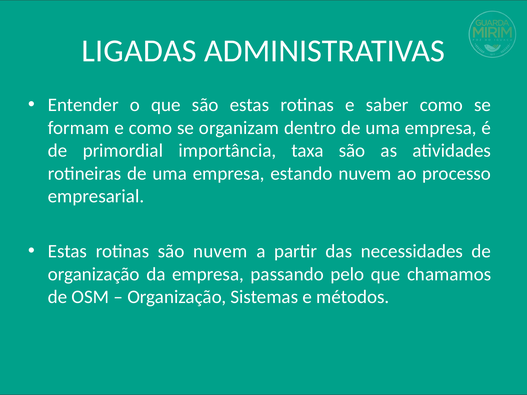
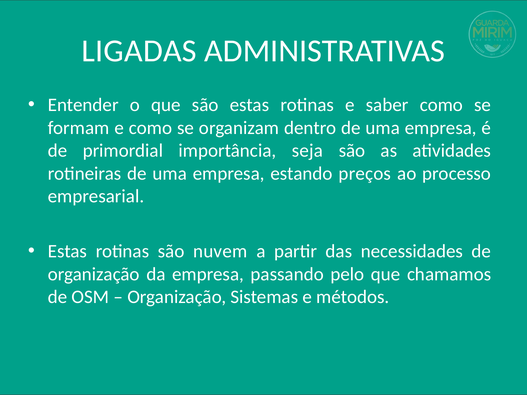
taxa: taxa -> seja
estando nuvem: nuvem -> preços
